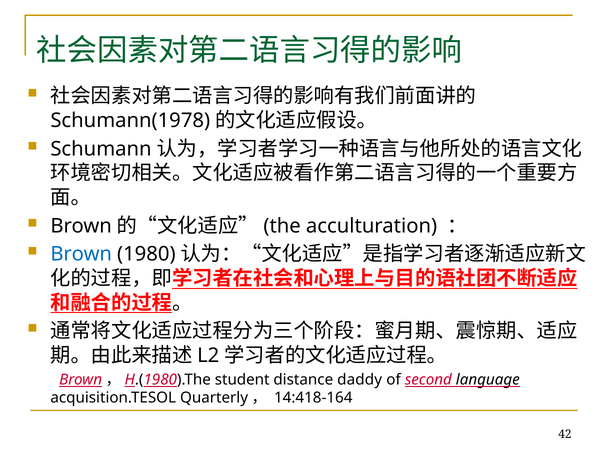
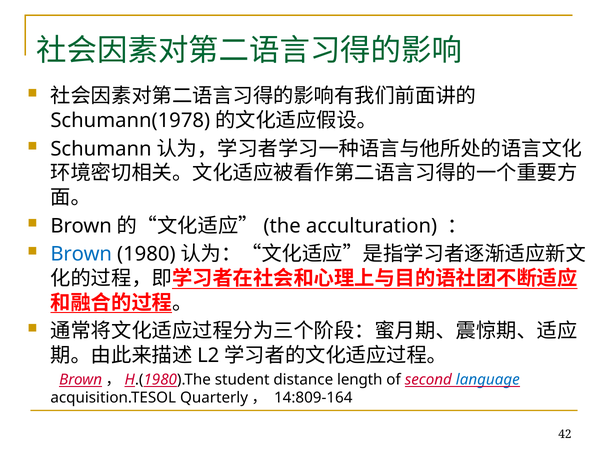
daddy: daddy -> length
language colour: black -> blue
14:418-164: 14:418-164 -> 14:809-164
